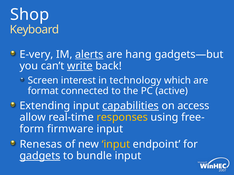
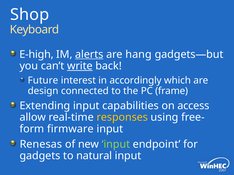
E-very: E-very -> E-high
Screen: Screen -> Future
technology: technology -> accordingly
format: format -> design
active: active -> frame
capabilities underline: present -> none
input at (116, 145) colour: yellow -> light green
gadgets underline: present -> none
bundle: bundle -> natural
